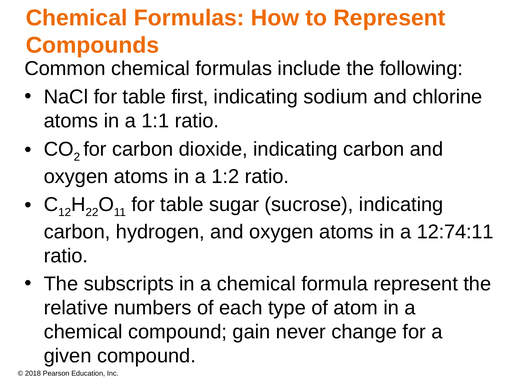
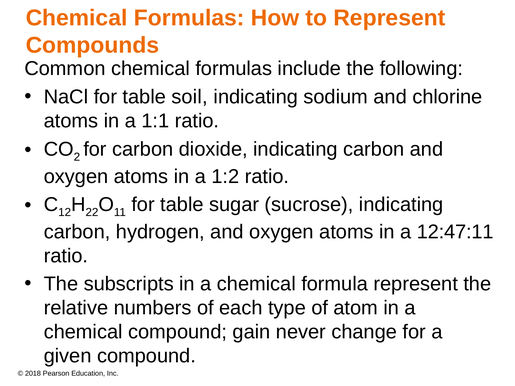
first: first -> soil
12:74:11: 12:74:11 -> 12:47:11
